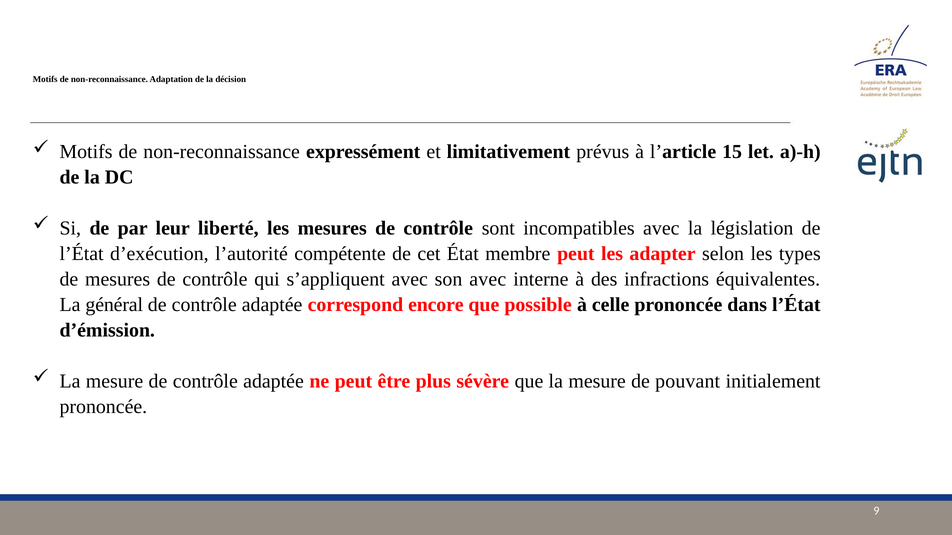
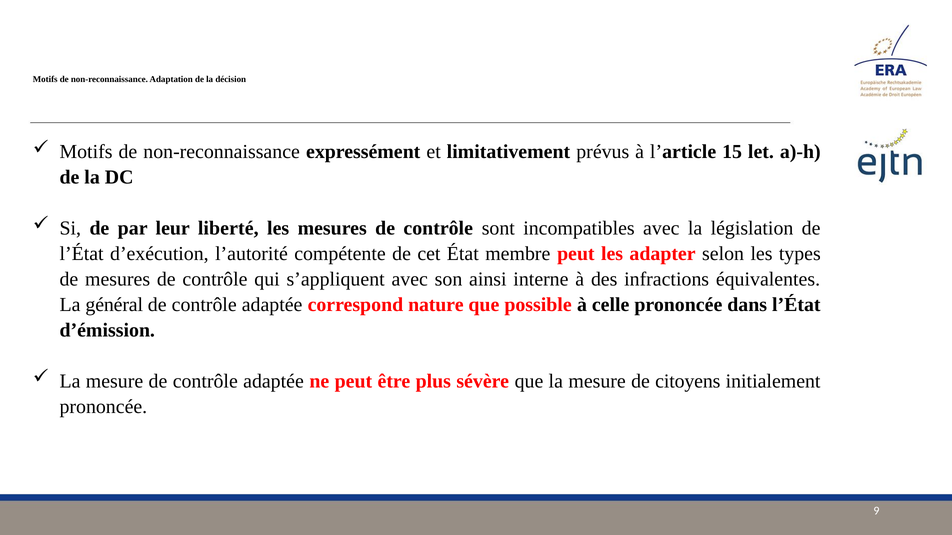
son avec: avec -> ainsi
encore: encore -> nature
pouvant: pouvant -> citoyens
